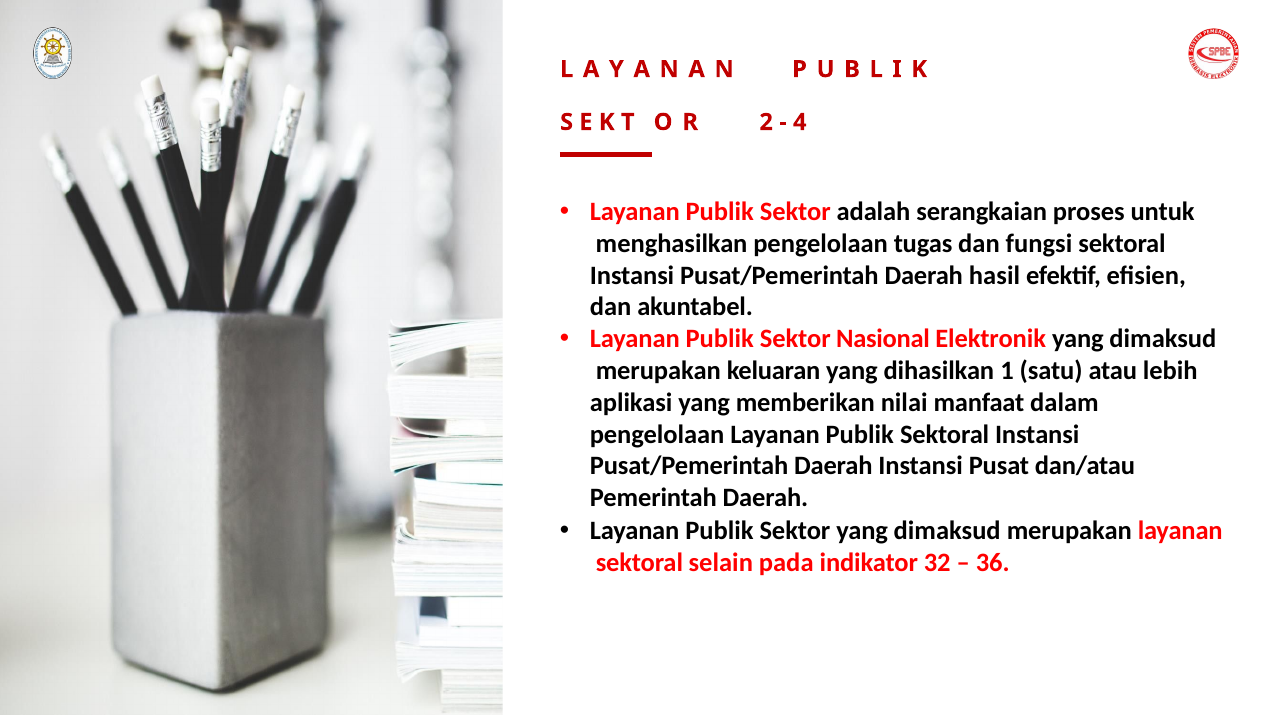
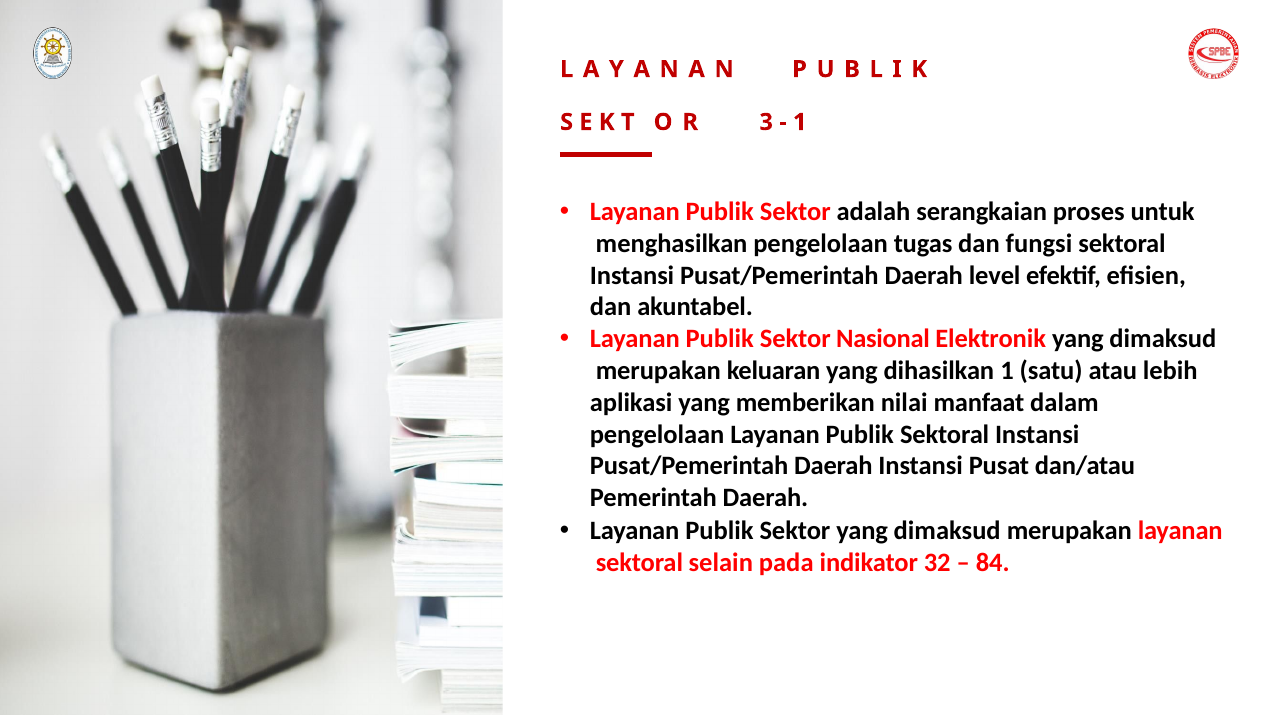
2: 2 -> 3
4 at (800, 122): 4 -> 1
hasil: hasil -> level
36: 36 -> 84
